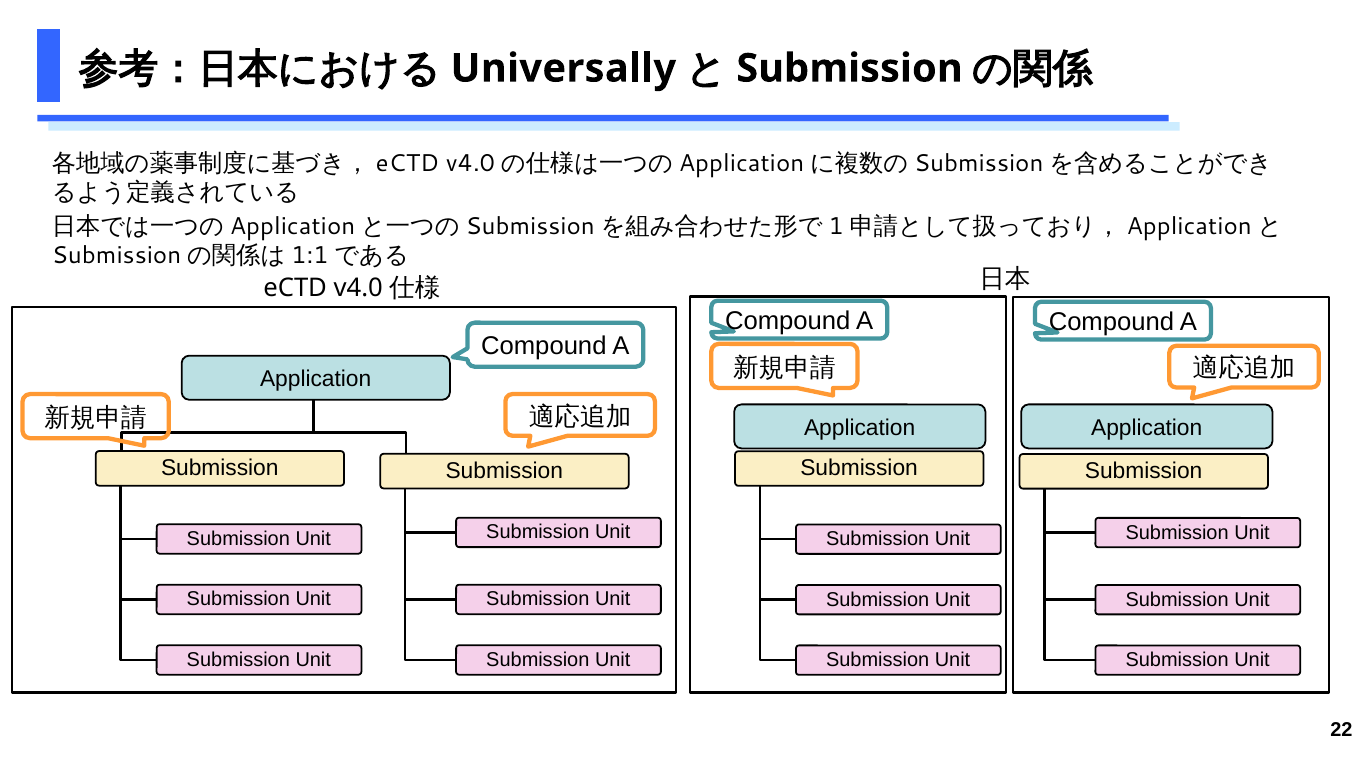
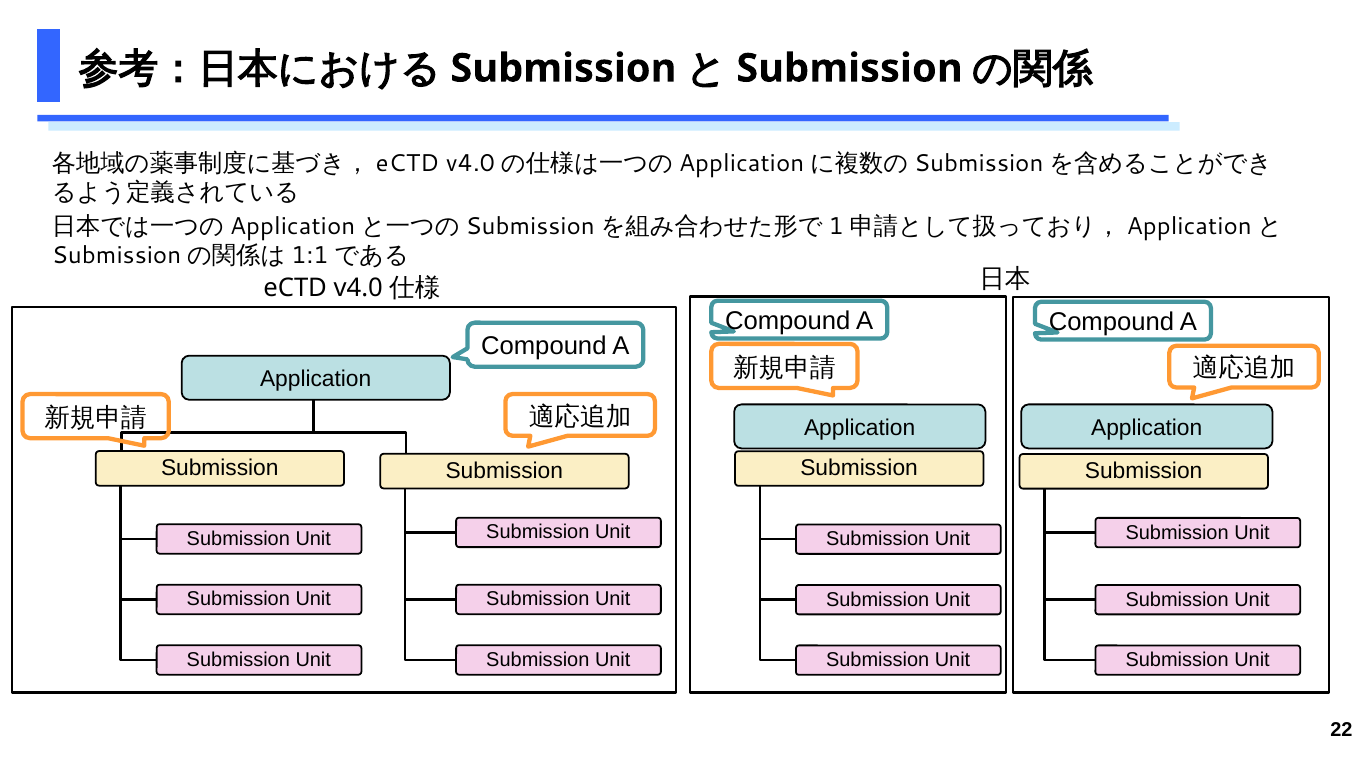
Universally at (563, 68): Universally -> Submission
